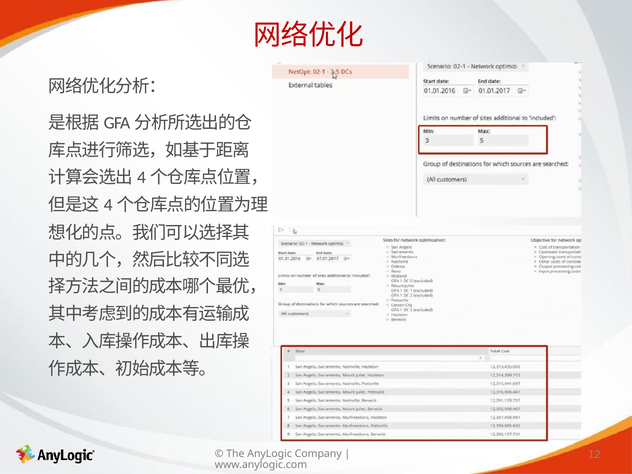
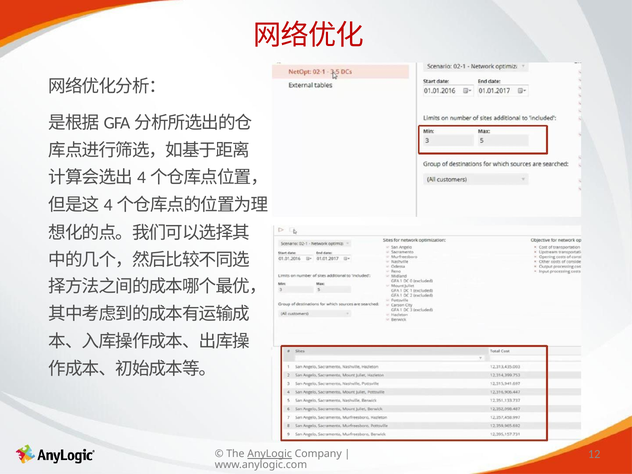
AnyLogic underline: none -> present
